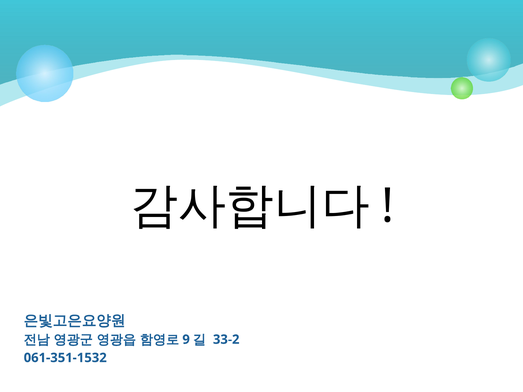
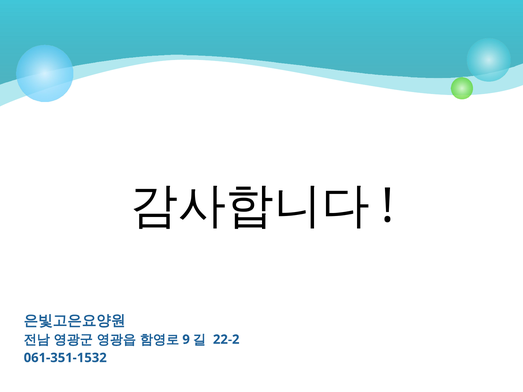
33-2: 33-2 -> 22-2
